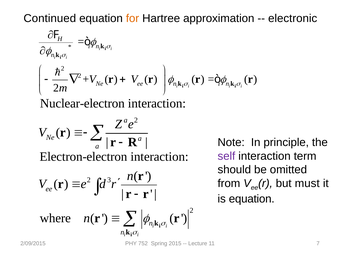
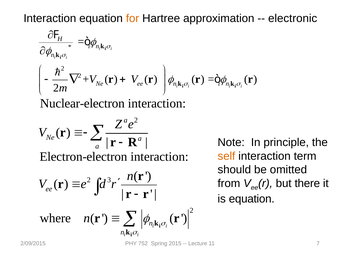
Continued at (50, 18): Continued -> Interaction
self colour: purple -> orange
must: must -> there
